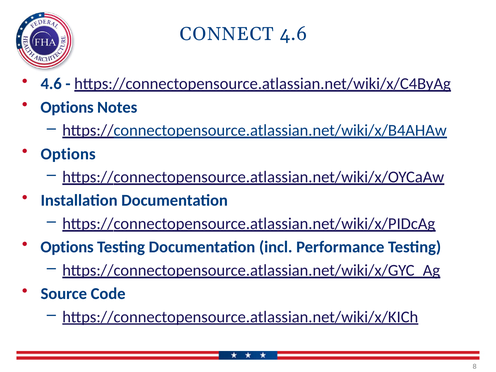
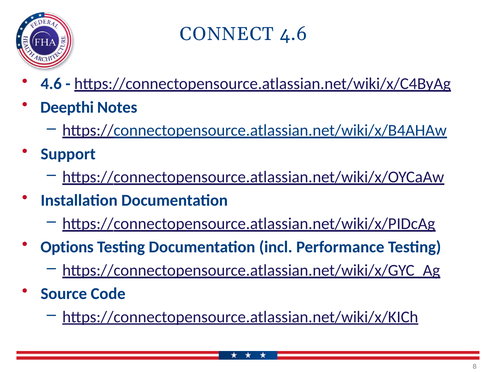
Options at (67, 107): Options -> Deepthi
Options at (68, 154): Options -> Support
